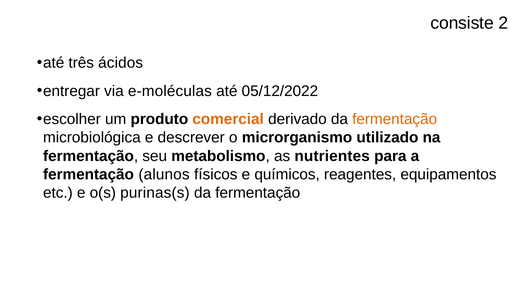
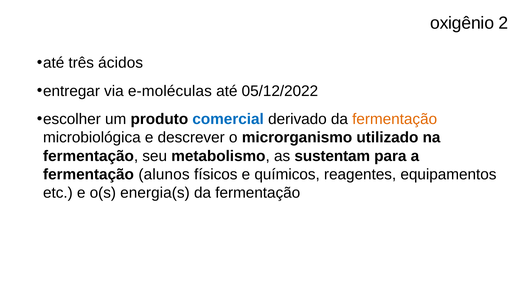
consiste: consiste -> oxigênio
comercial colour: orange -> blue
nutrientes: nutrientes -> sustentam
purinas(s: purinas(s -> energia(s
